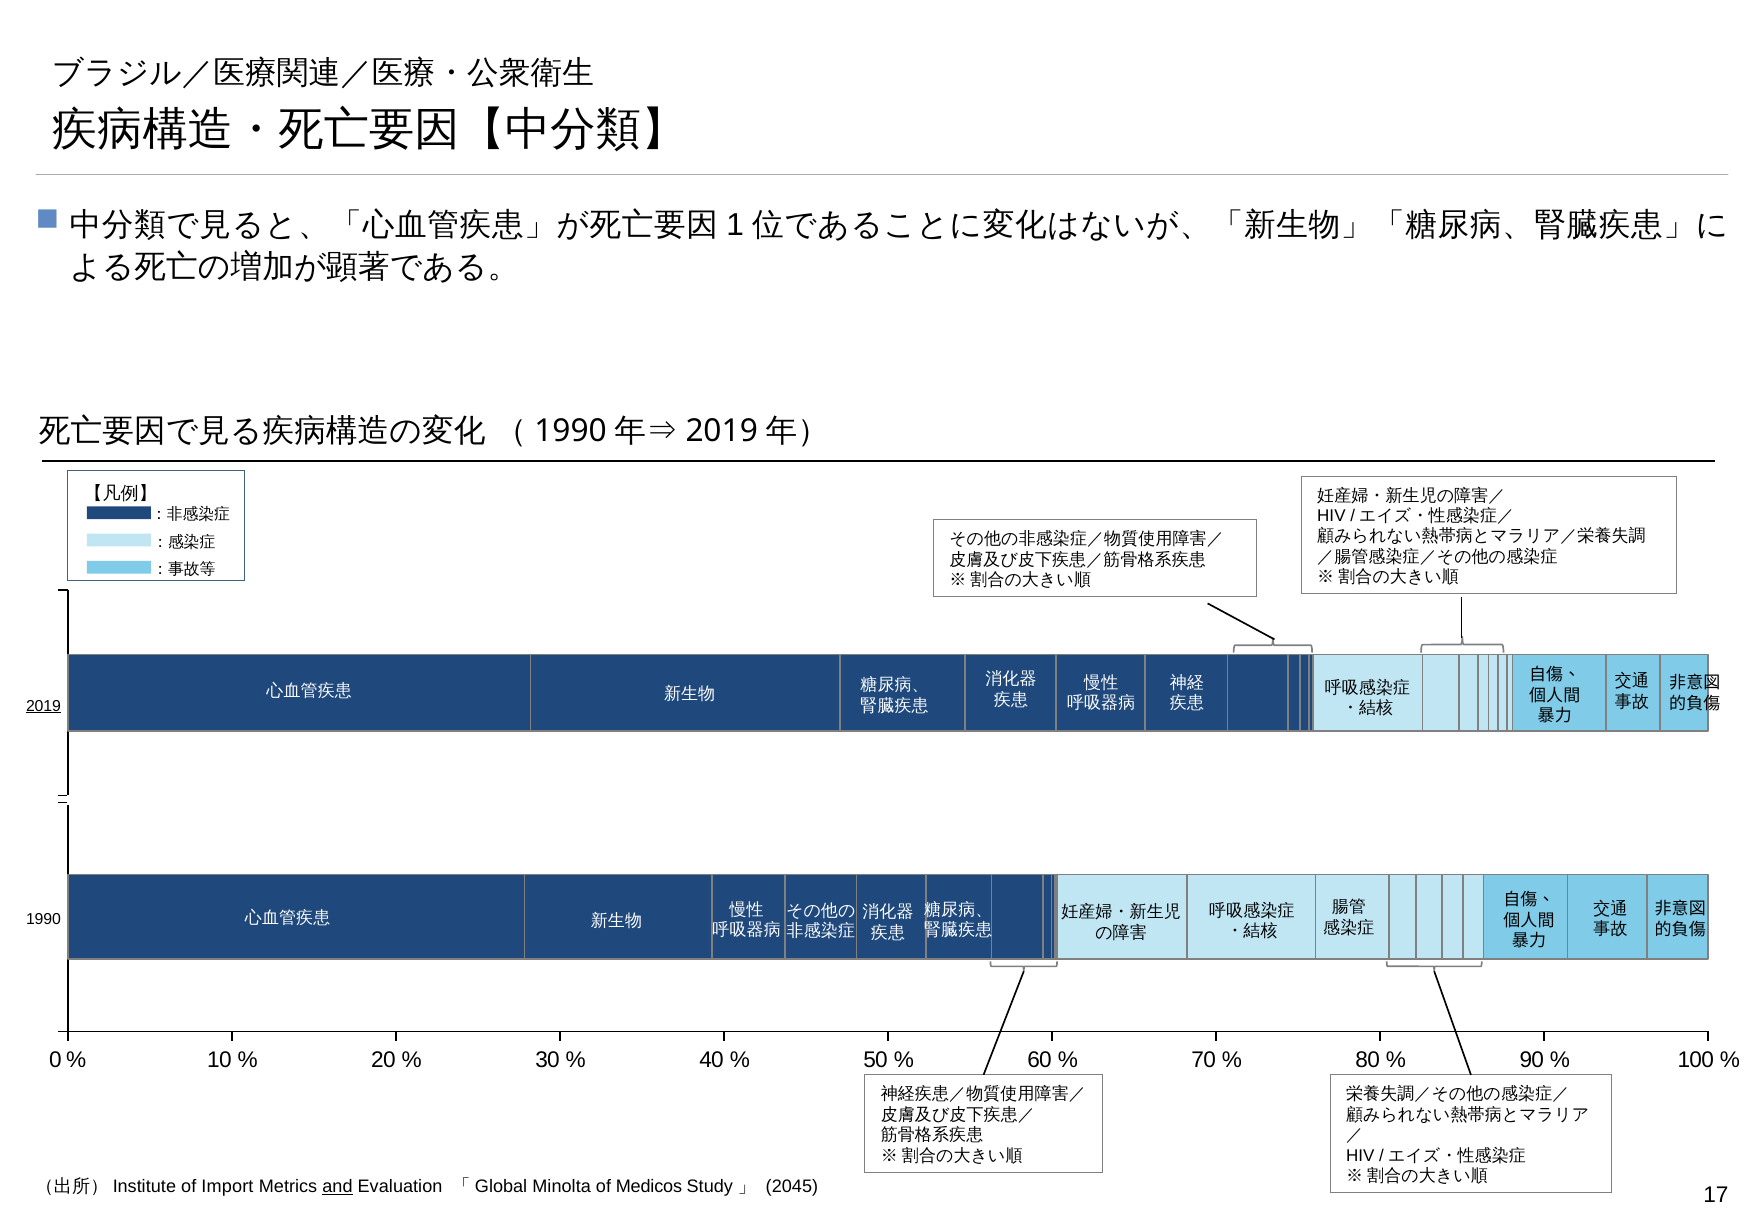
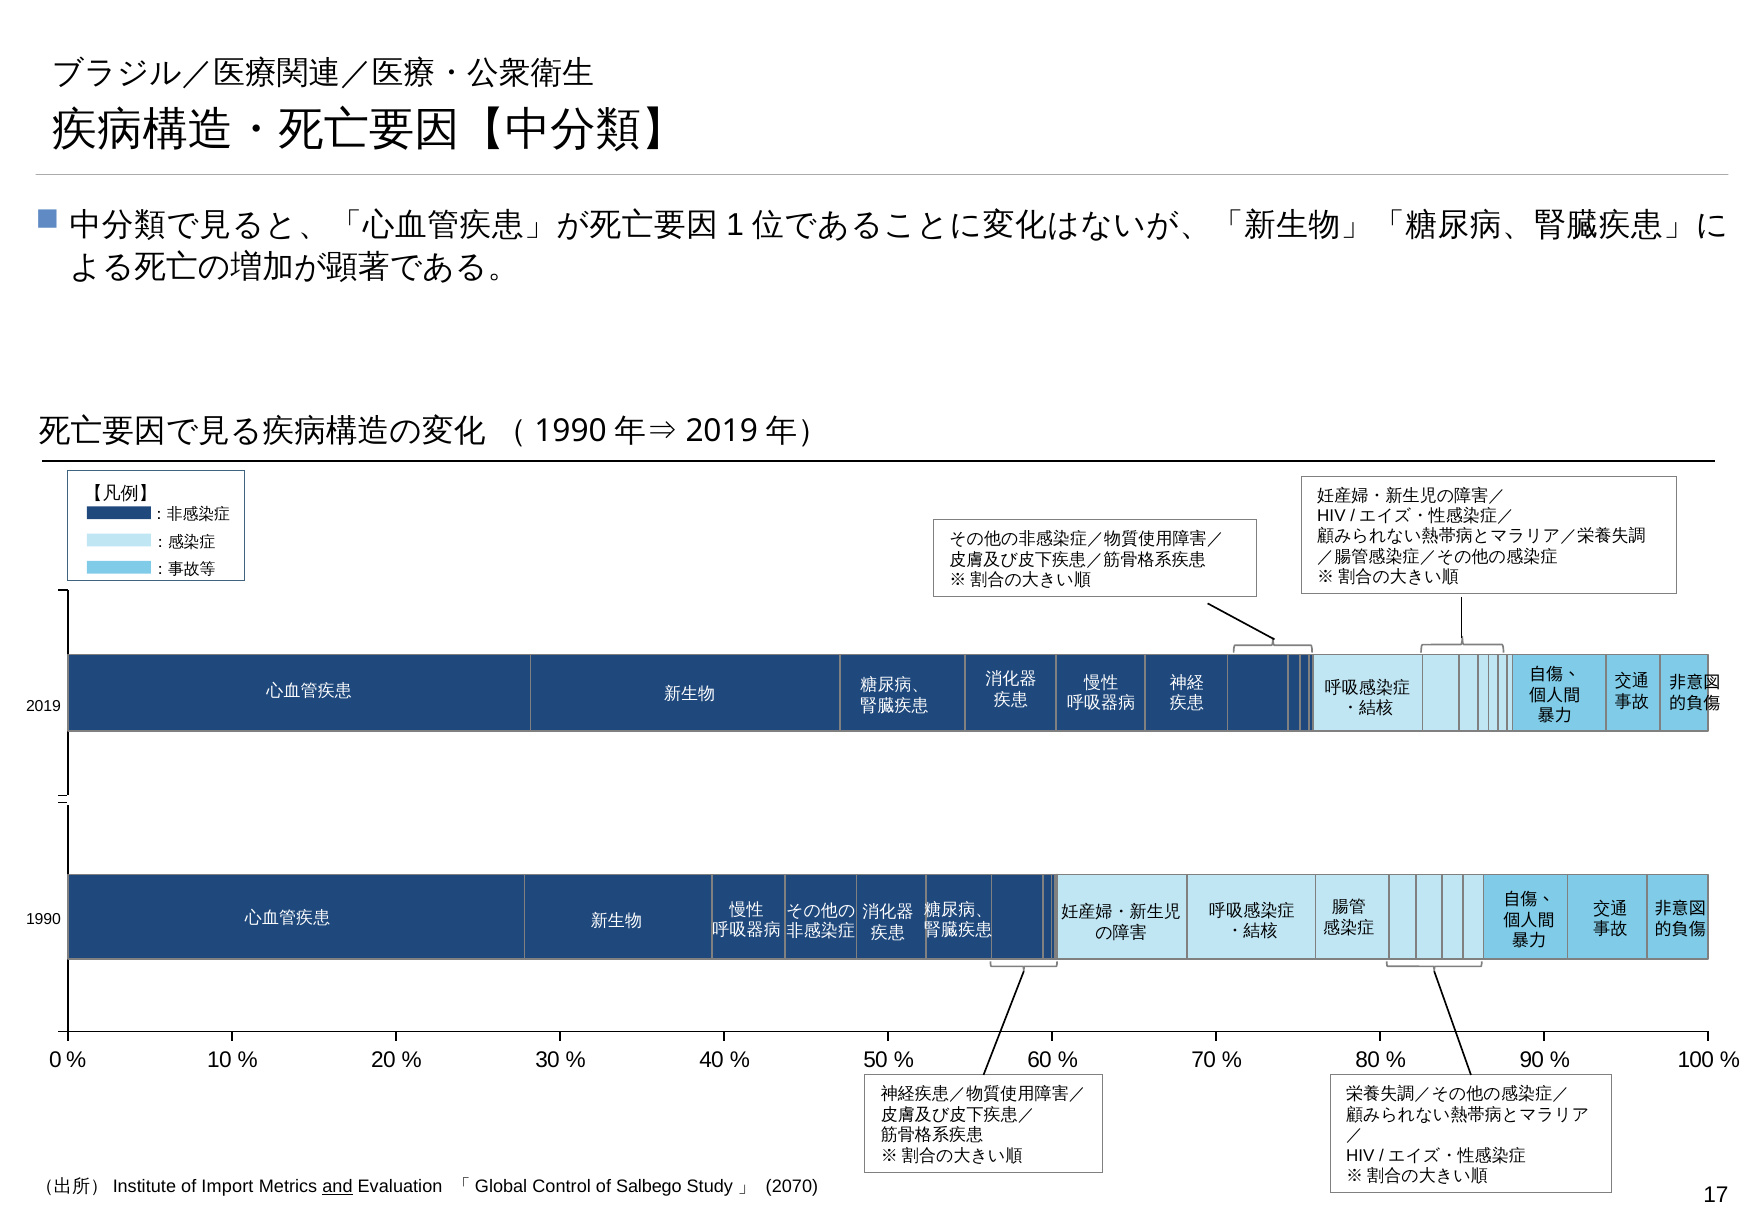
2019 underline: present -> none
Minolta: Minolta -> Control
Medicos: Medicos -> Salbego
2045: 2045 -> 2070
